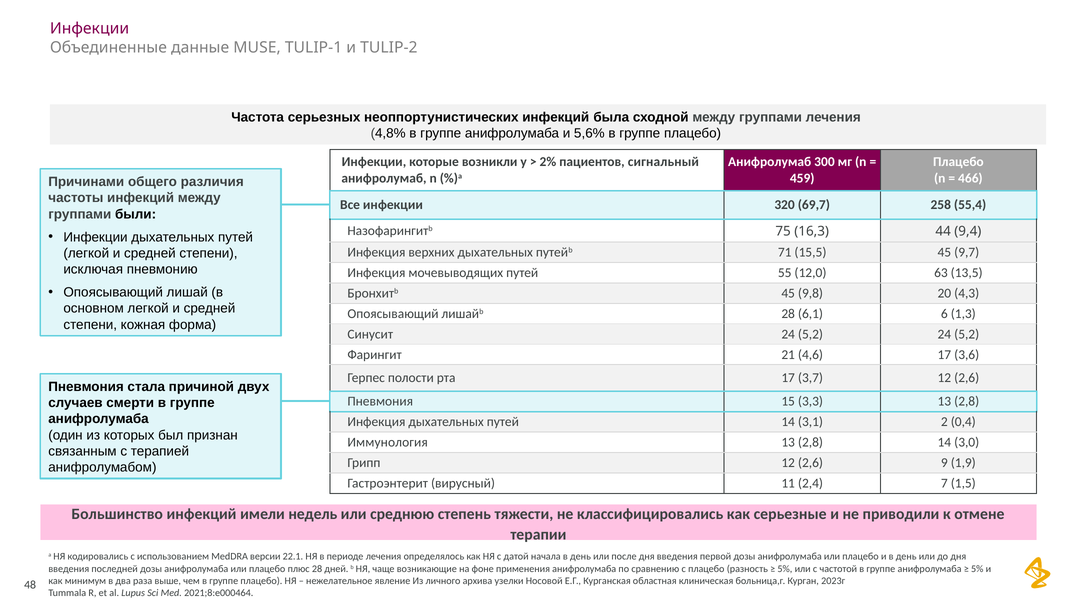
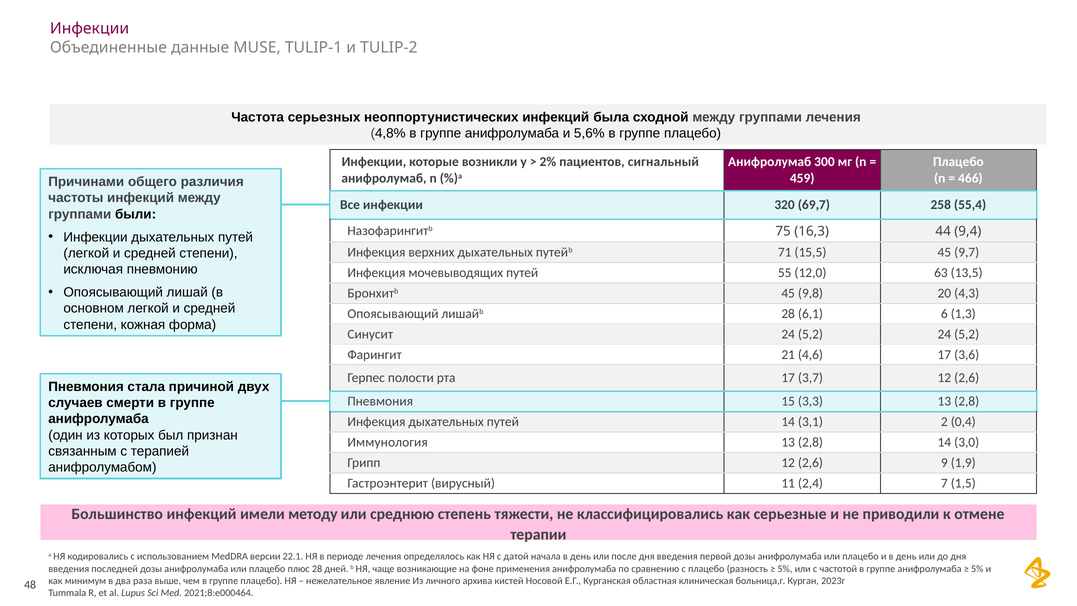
недель: недель -> методу
узелки: узелки -> кистей
